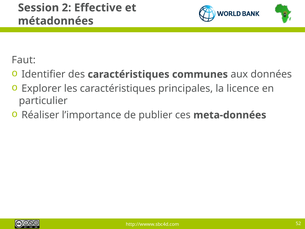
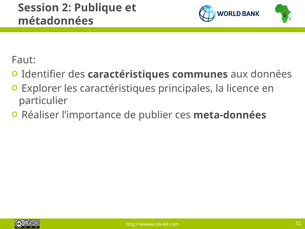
Effective: Effective -> Publique
